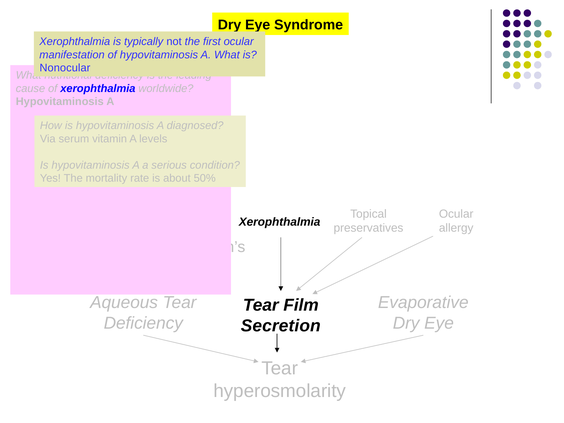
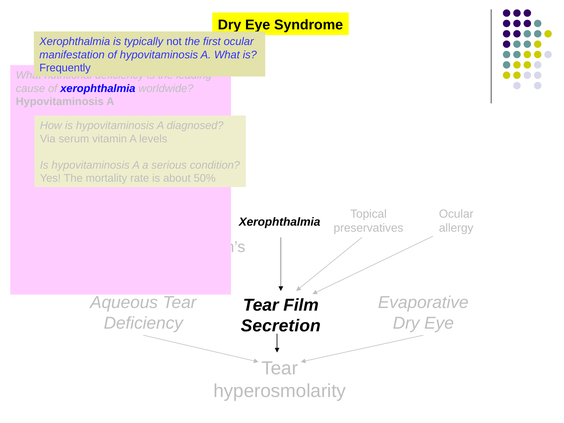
Nonocular: Nonocular -> Frequently
